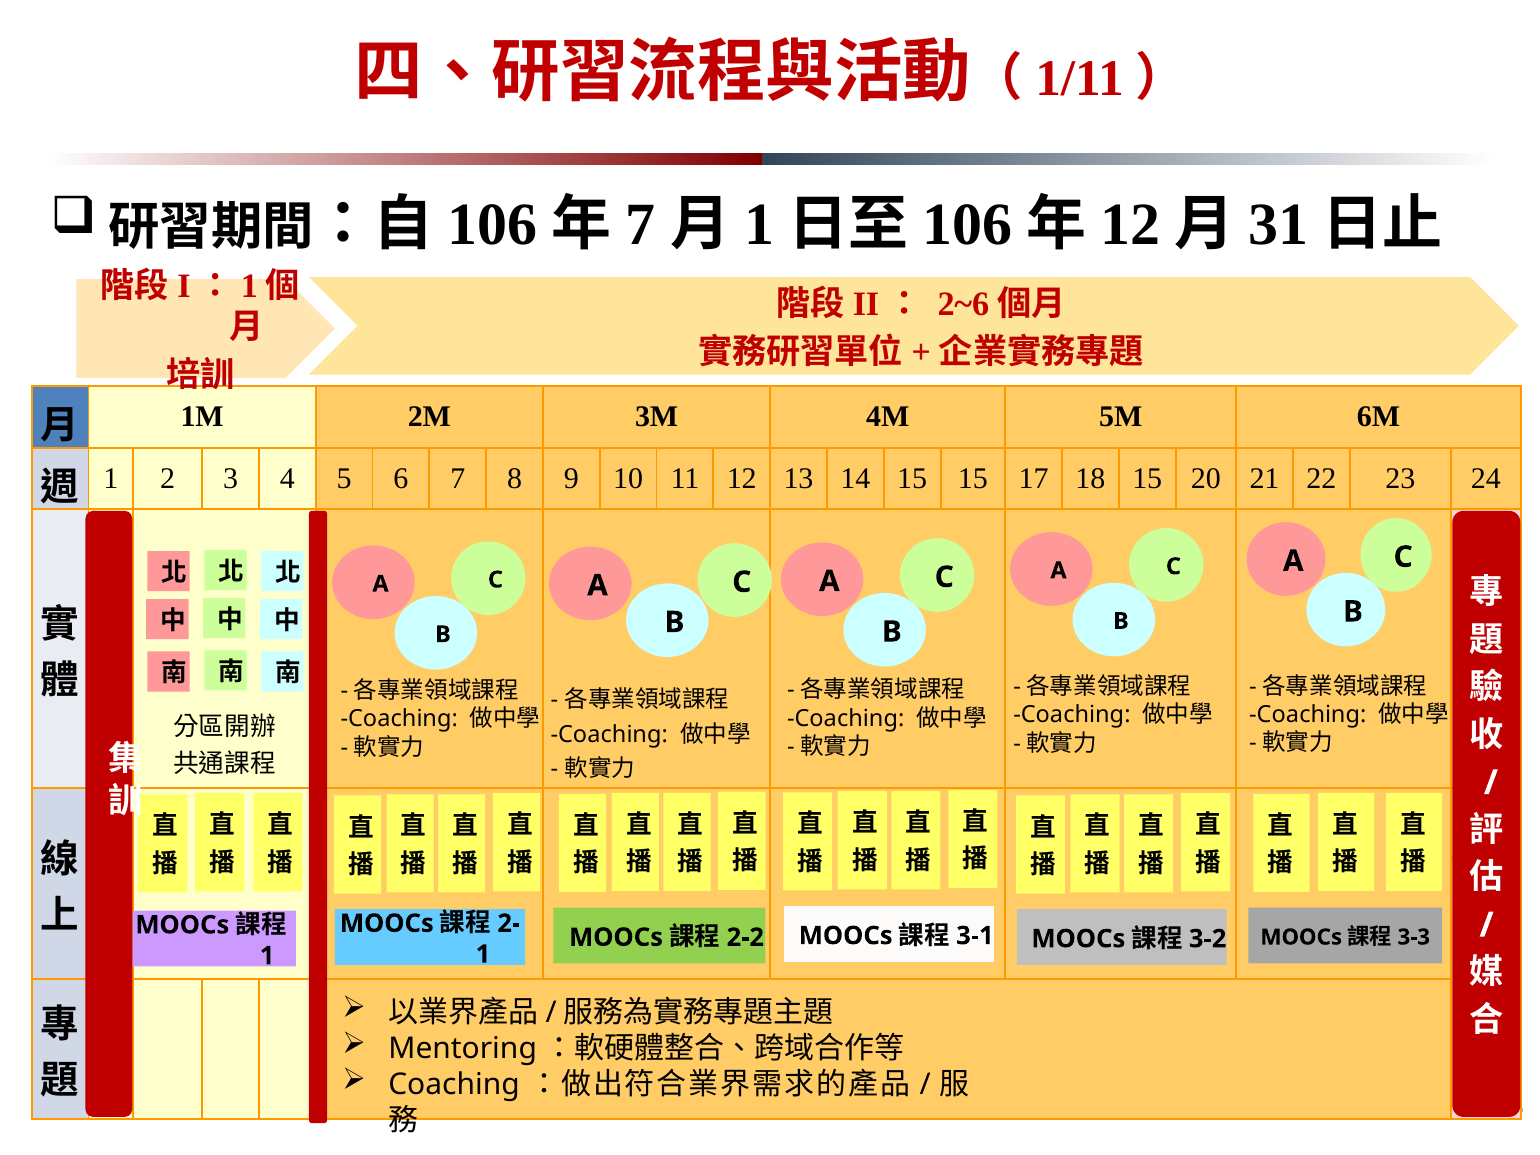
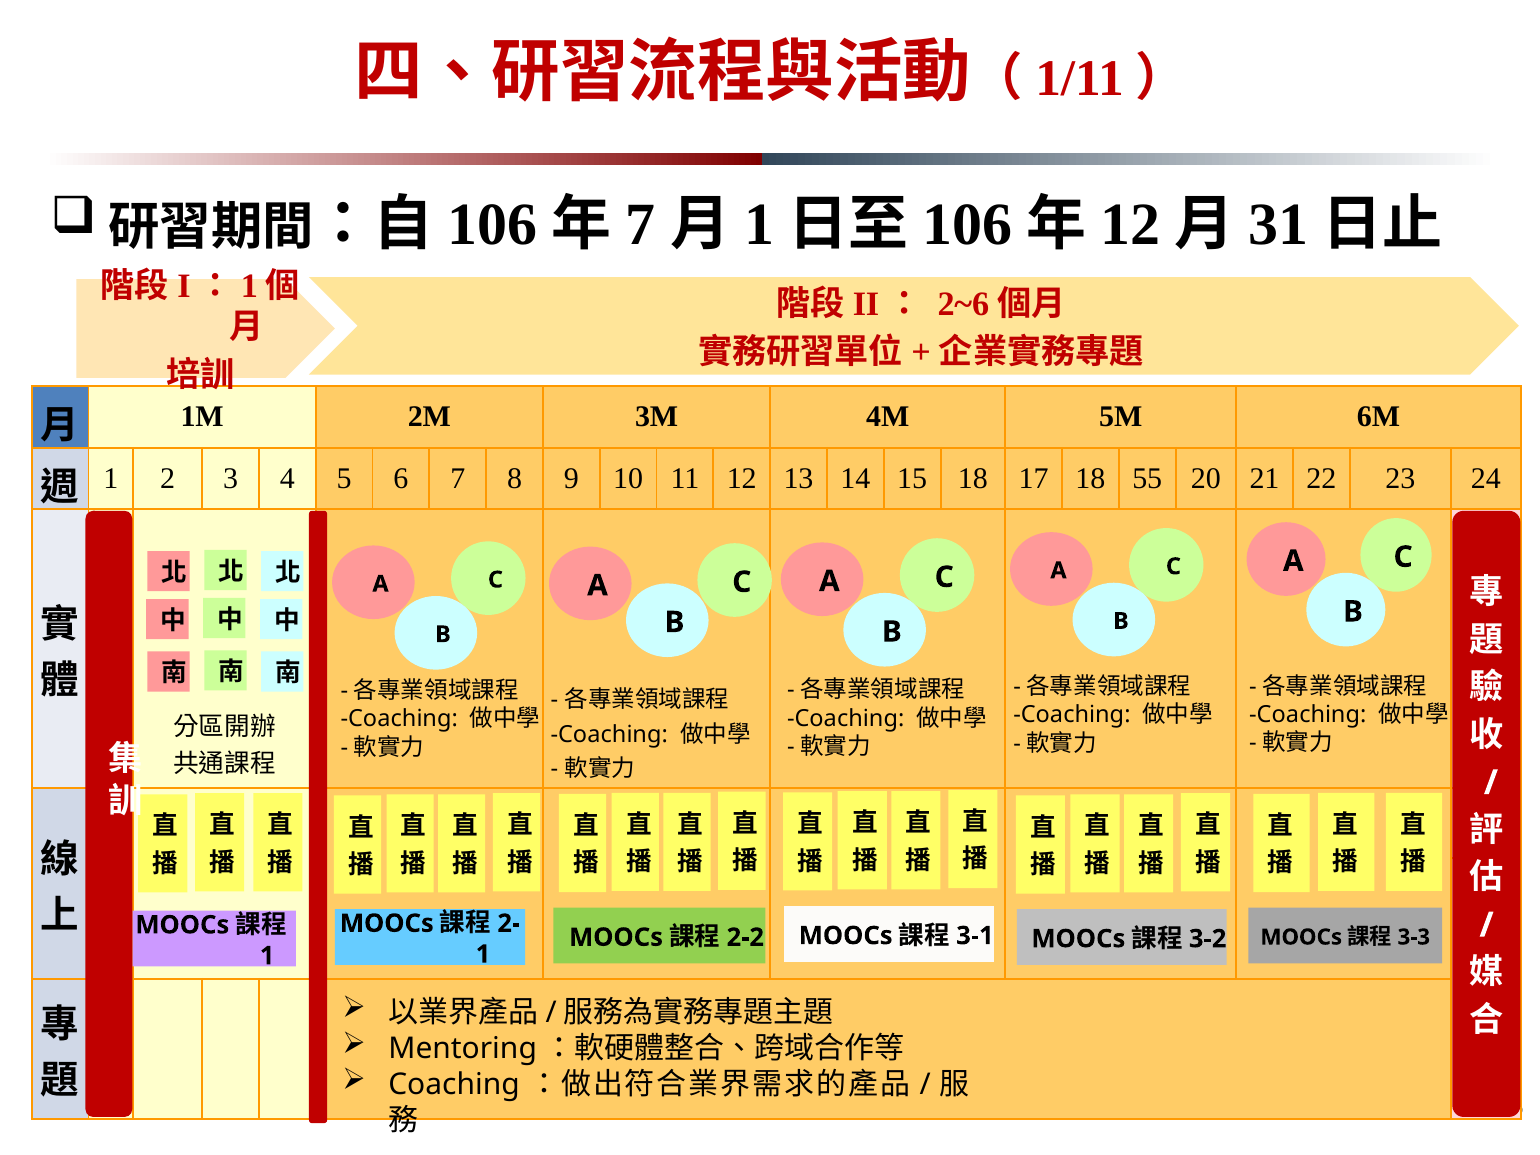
15 15: 15 -> 18
18 15: 15 -> 55
